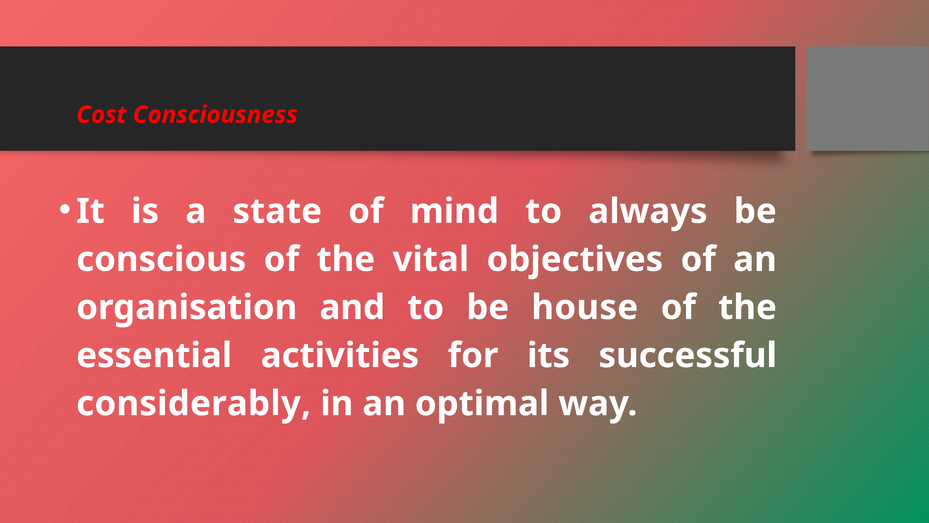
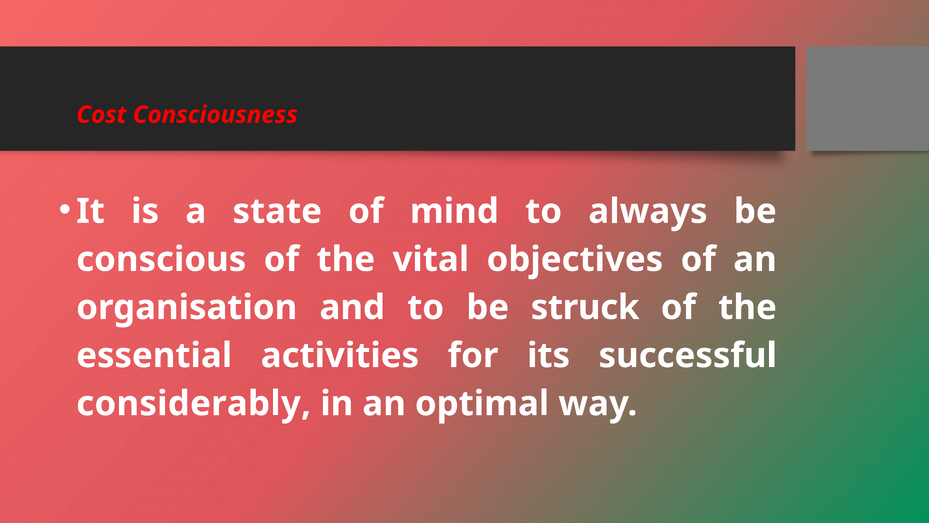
house: house -> struck
